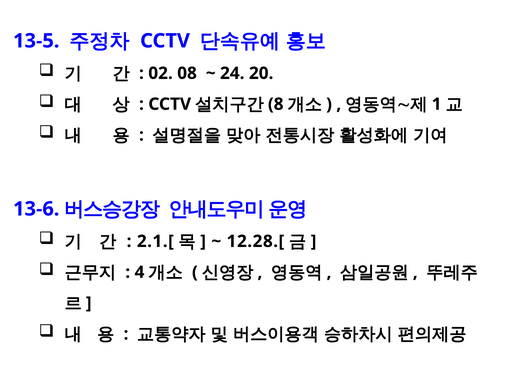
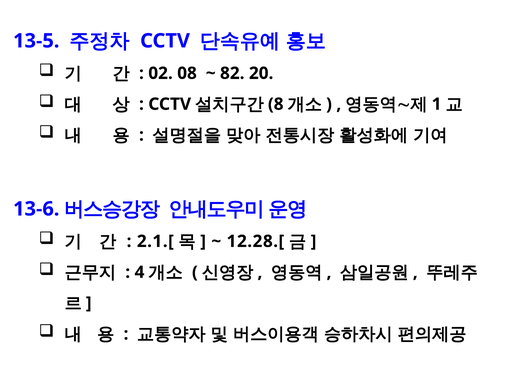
24: 24 -> 82
